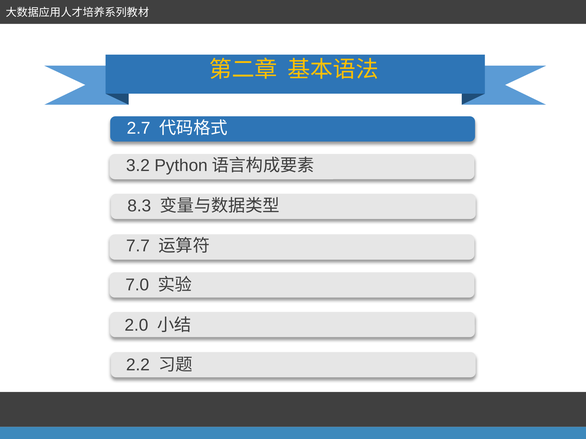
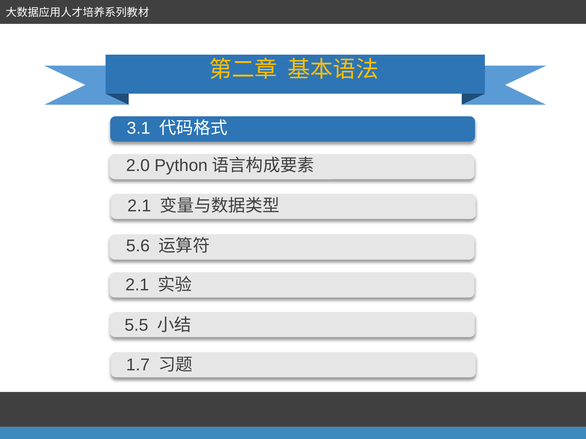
2.7: 2.7 -> 3.1
3.2: 3.2 -> 2.0
8.3 at (139, 206): 8.3 -> 2.1
7.7: 7.7 -> 5.6
7.0 at (137, 285): 7.0 -> 2.1
2.0: 2.0 -> 5.5
2.2: 2.2 -> 1.7
